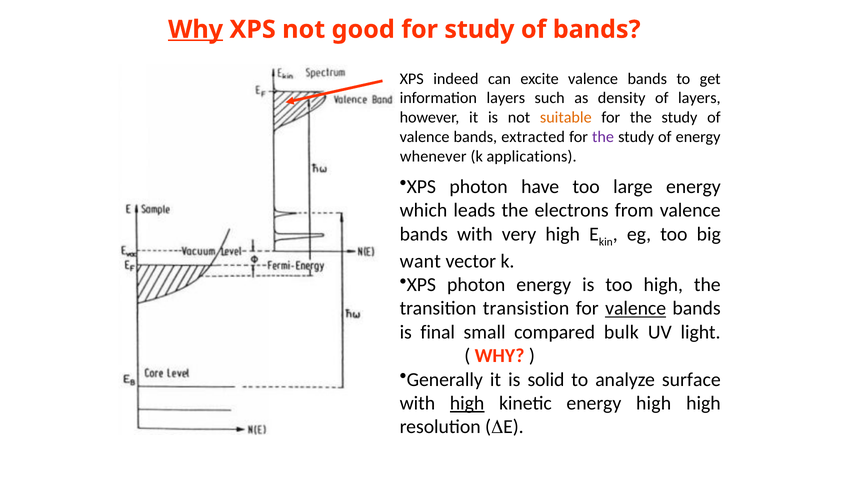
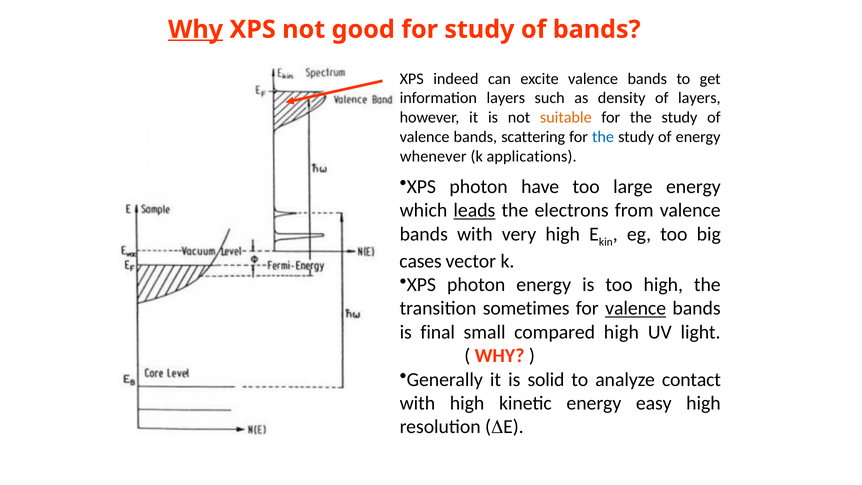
extracted: extracted -> scattering
the at (603, 137) colour: purple -> blue
leads underline: none -> present
want: want -> cases
transistion: transistion -> sometimes
compared bulk: bulk -> high
surface: surface -> contact
high at (467, 403) underline: present -> none
energy high: high -> easy
